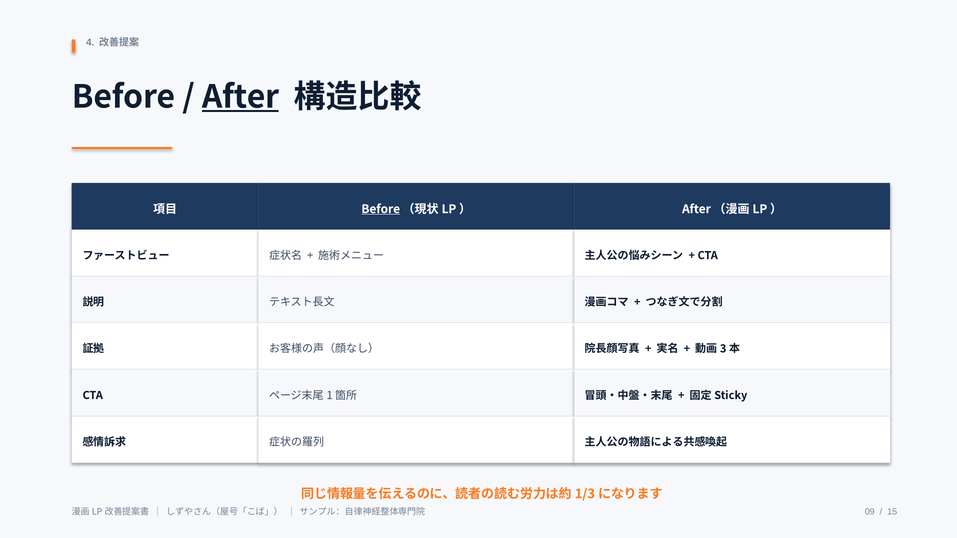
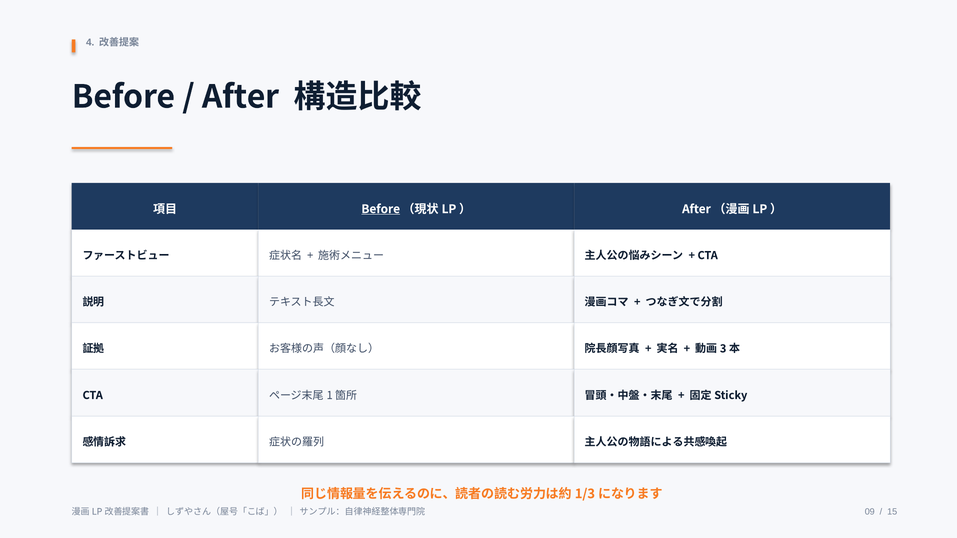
After at (240, 97) underline: present -> none
